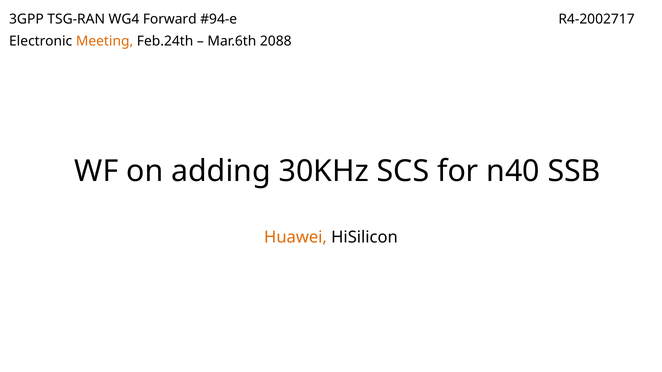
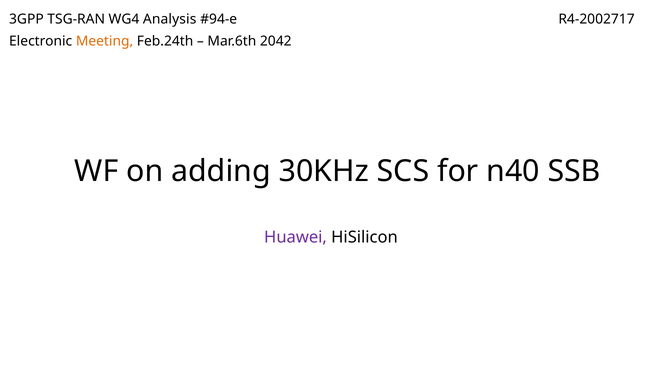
Forward: Forward -> Analysis
2088: 2088 -> 2042
Huawei colour: orange -> purple
